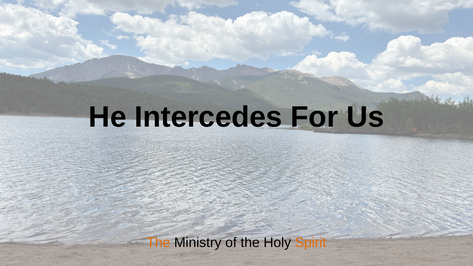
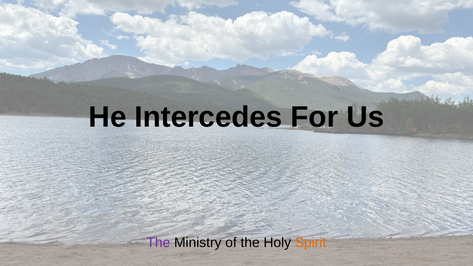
The at (158, 243) colour: orange -> purple
